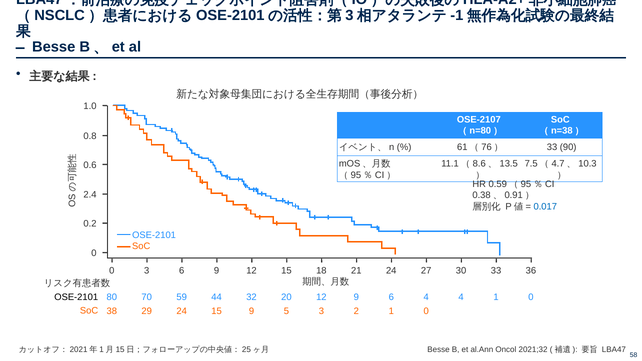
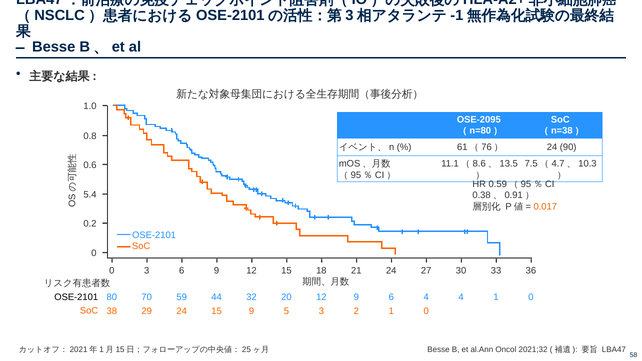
OSE-2107: OSE-2107 -> OSE-2095
33 at (552, 147): 33 -> 24
2.4: 2.4 -> 5.4
0.017 colour: blue -> orange
